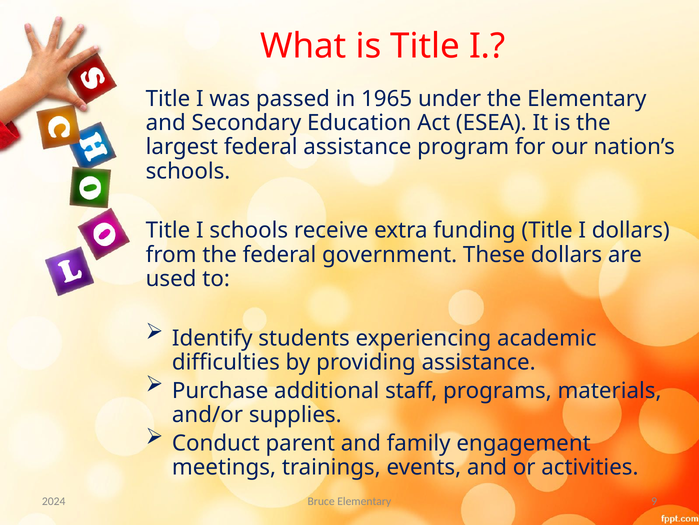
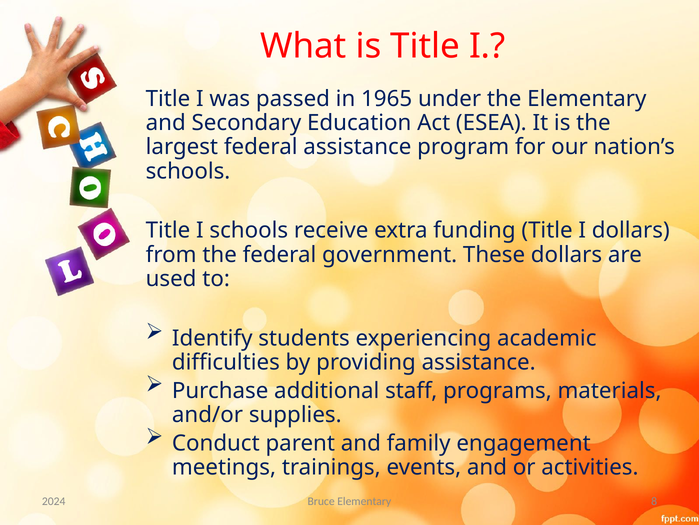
9: 9 -> 8
